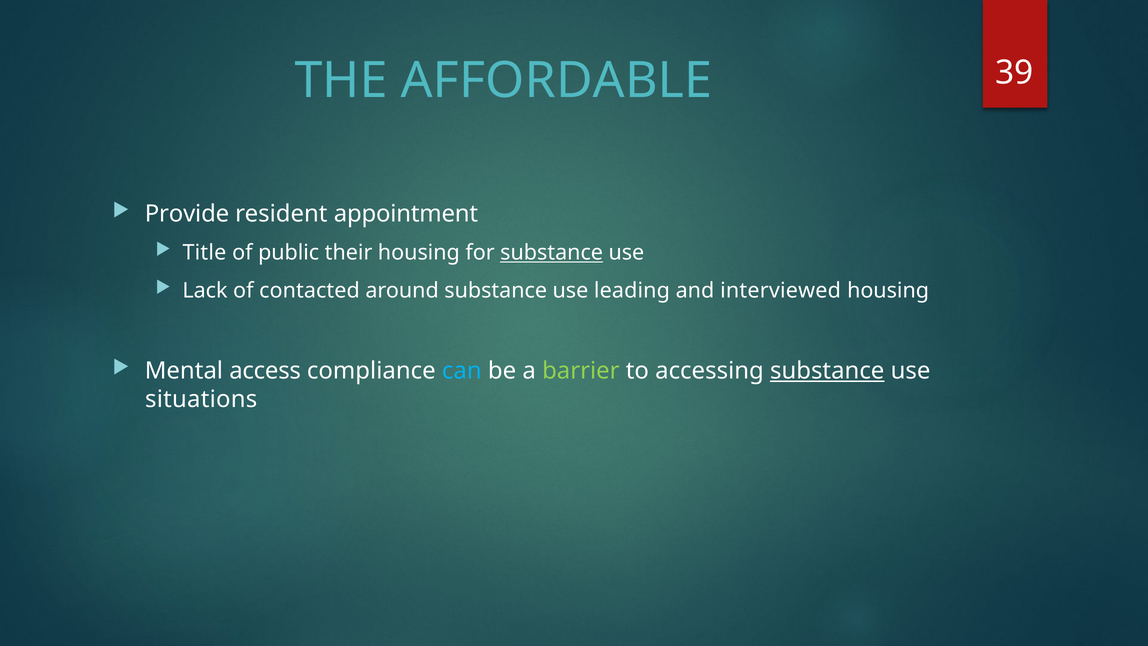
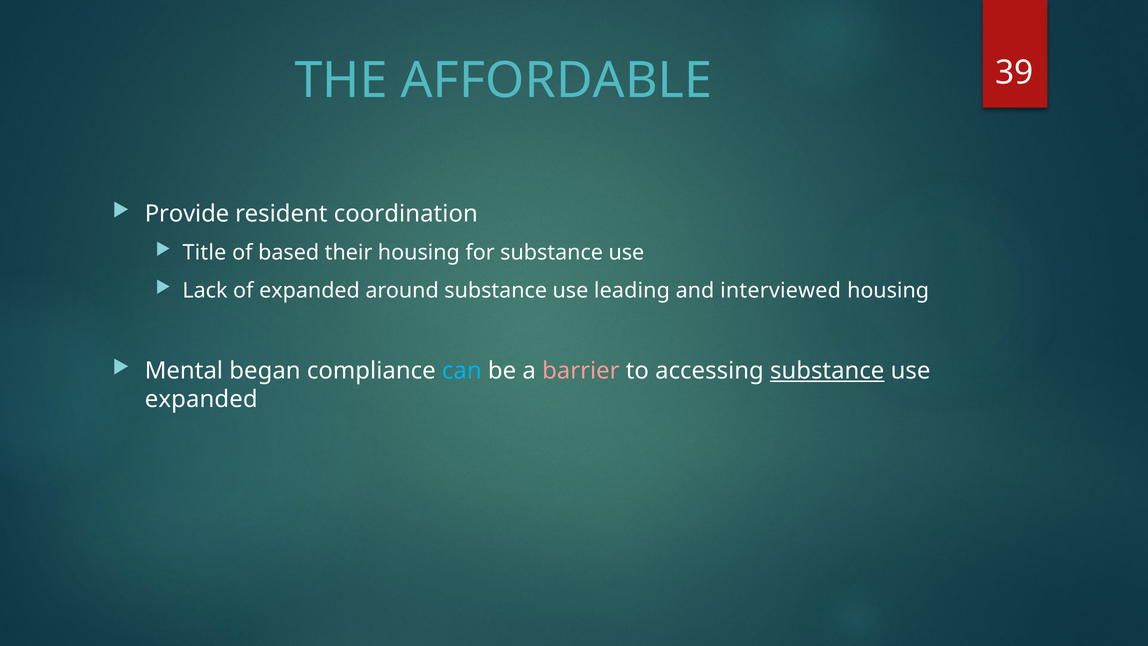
appointment: appointment -> coordination
public: public -> based
substance at (552, 253) underline: present -> none
of contacted: contacted -> expanded
access: access -> began
barrier colour: light green -> pink
situations at (201, 399): situations -> expanded
